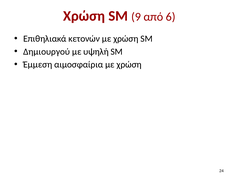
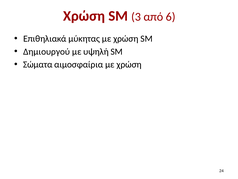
9: 9 -> 3
κετονών: κετονών -> μύκητας
Έμμεση: Έμμεση -> Σώματα
